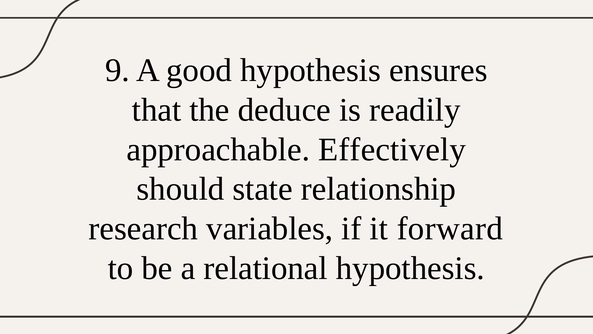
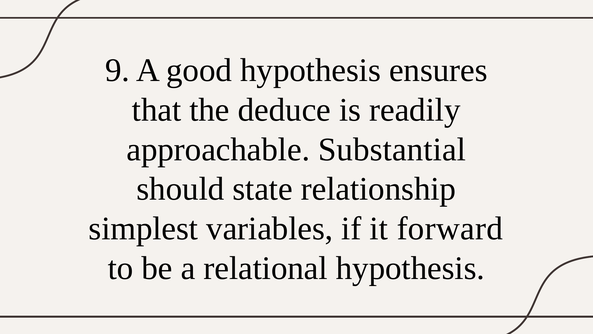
Effectively: Effectively -> Substantial
research: research -> simplest
